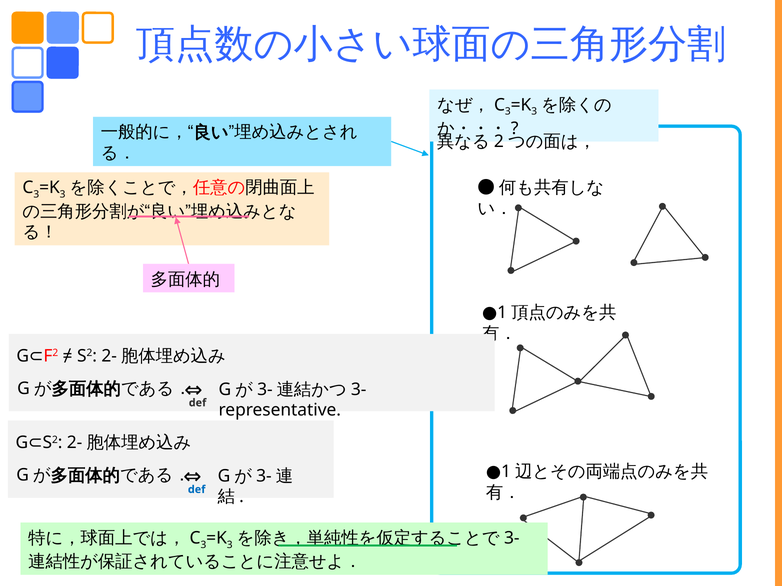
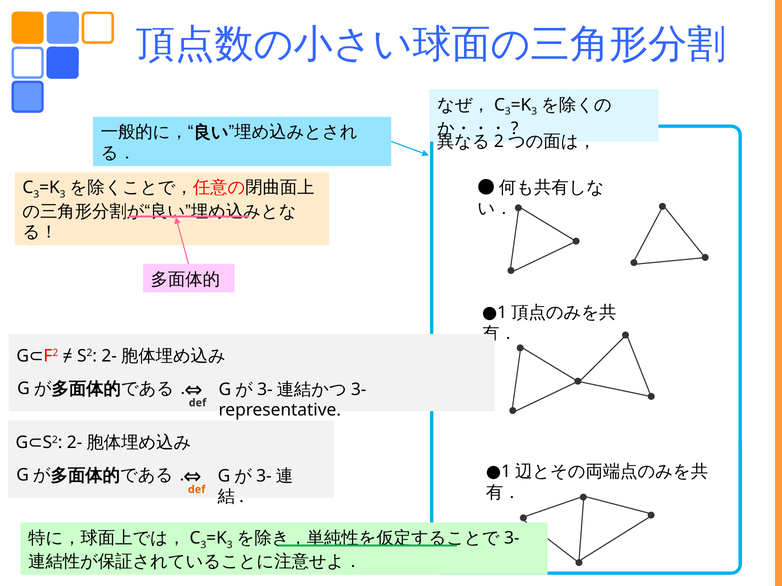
def at (197, 490) colour: blue -> orange
